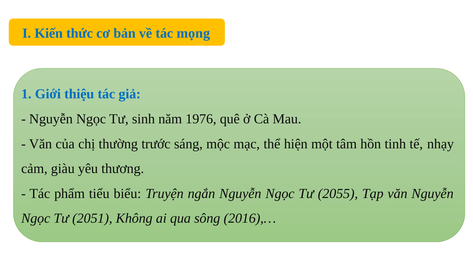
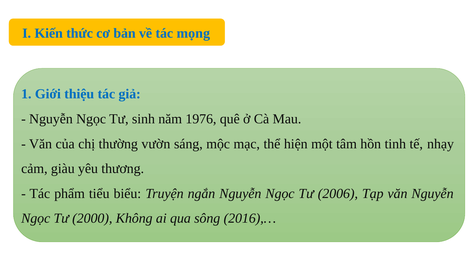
trước: trước -> vườn
2055: 2055 -> 2006
2051: 2051 -> 2000
